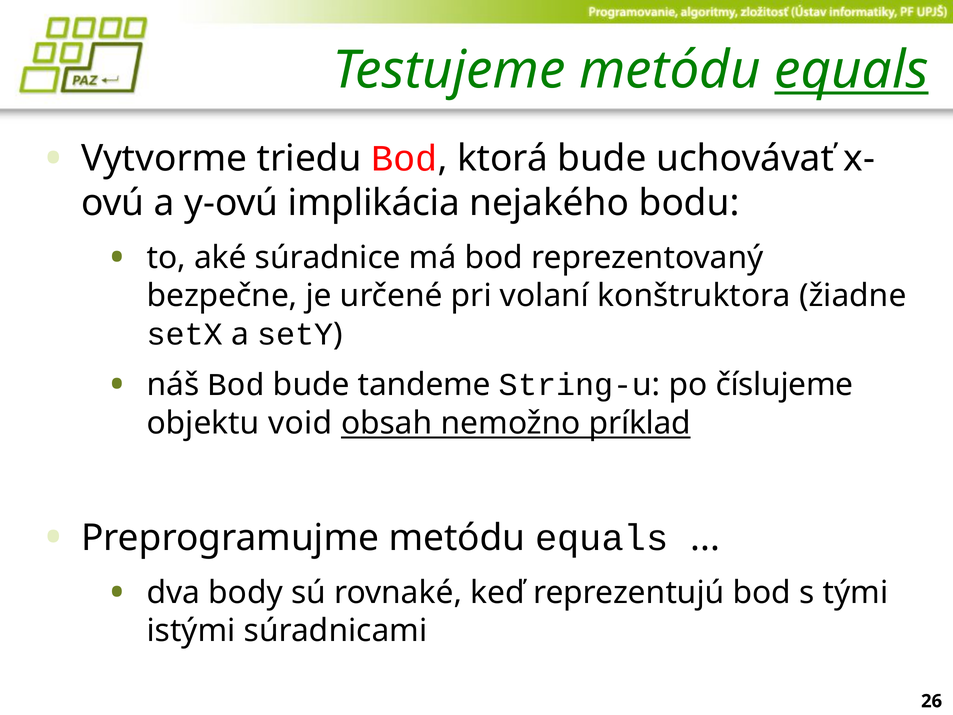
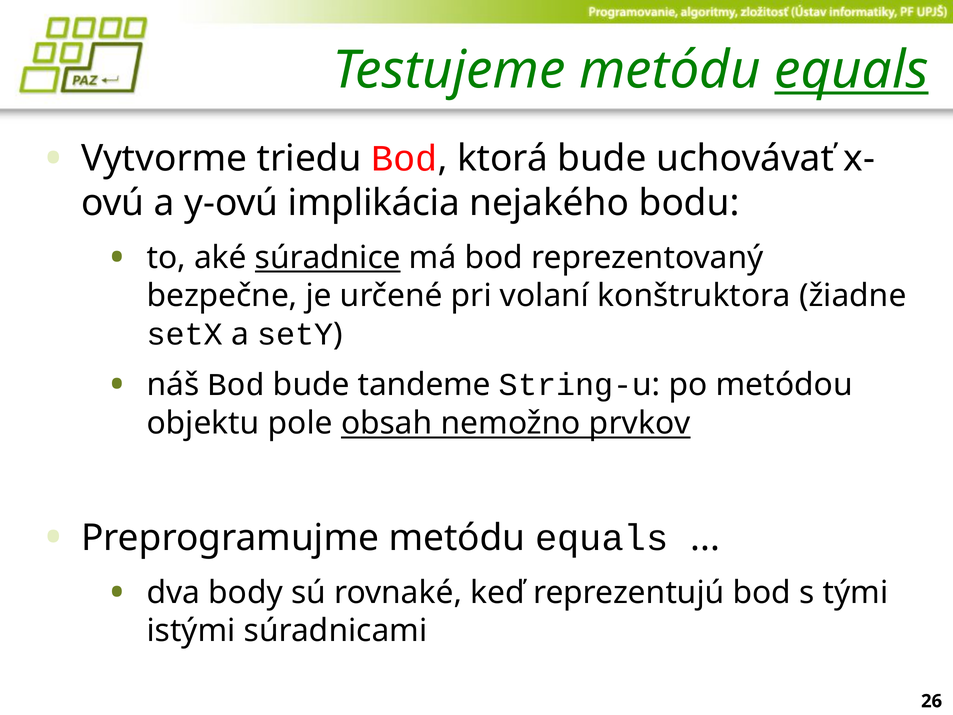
súradnice underline: none -> present
číslujeme: číslujeme -> metódou
void: void -> pole
príklad: príklad -> prvkov
